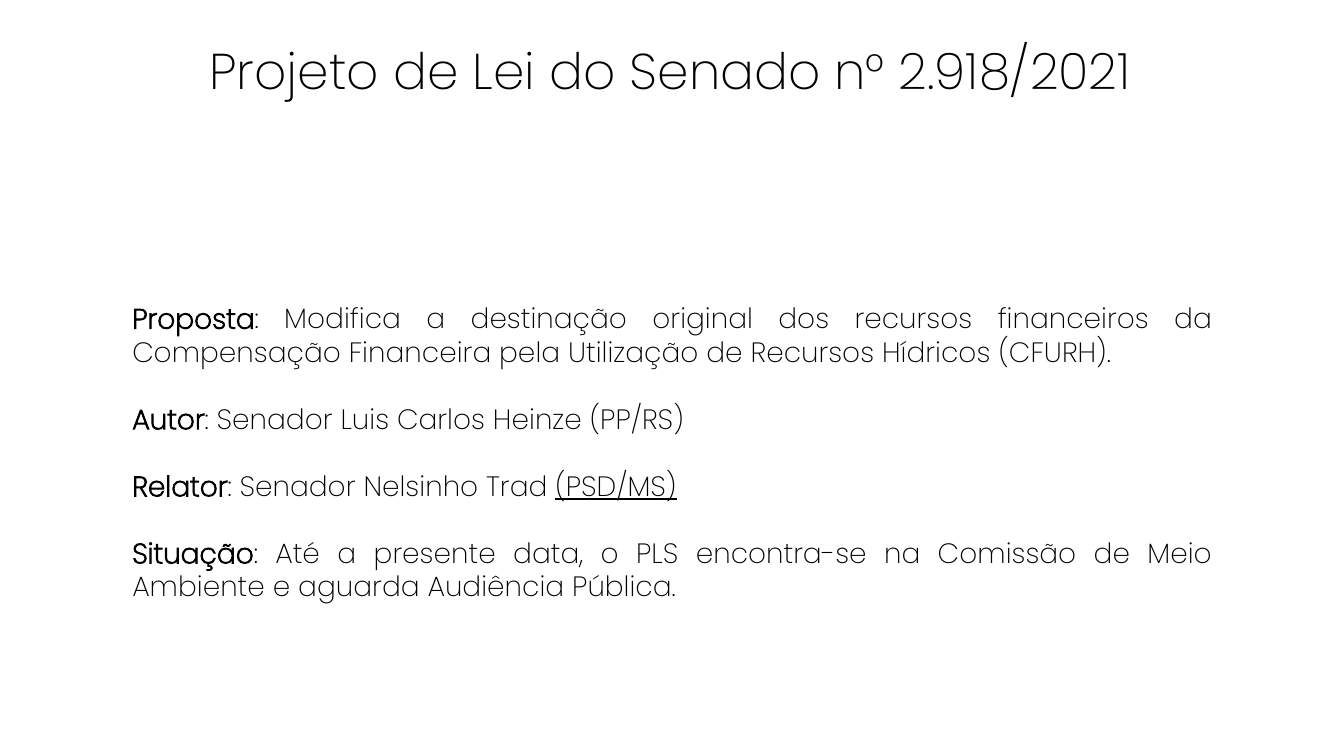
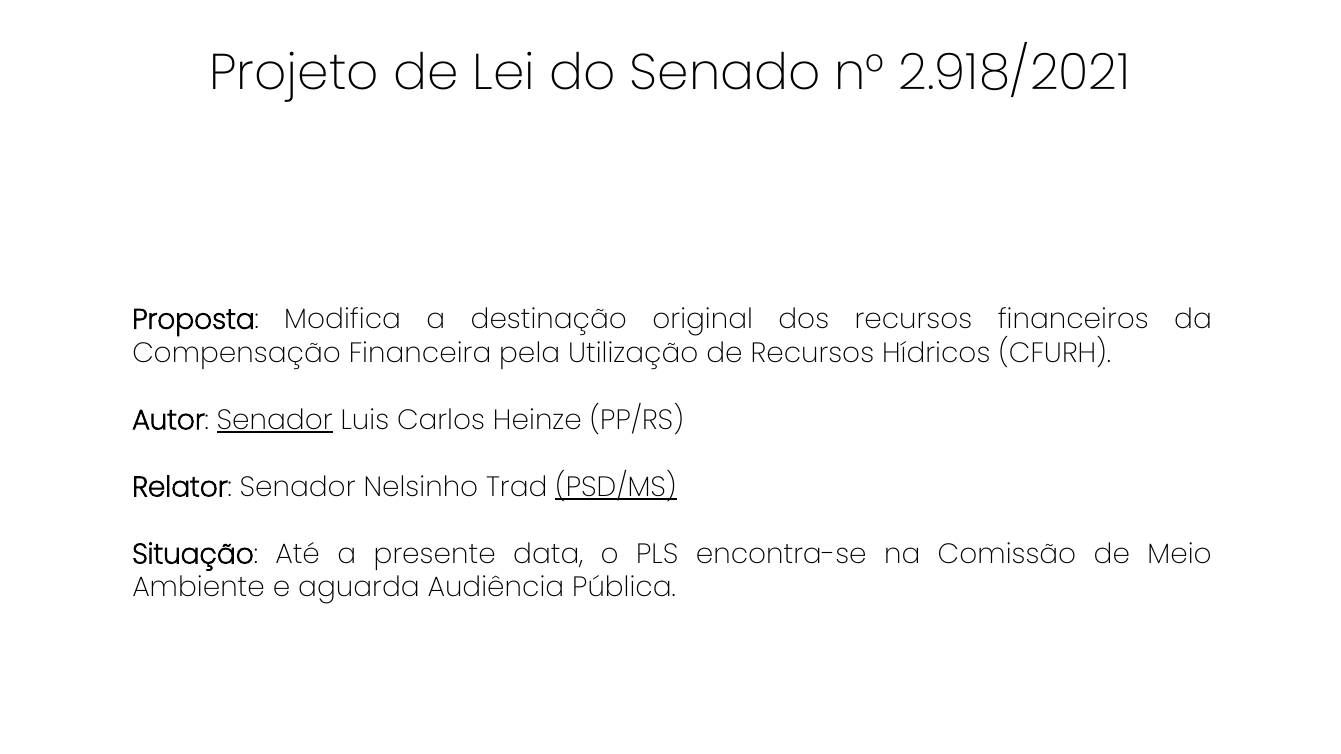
Senador at (275, 420) underline: none -> present
